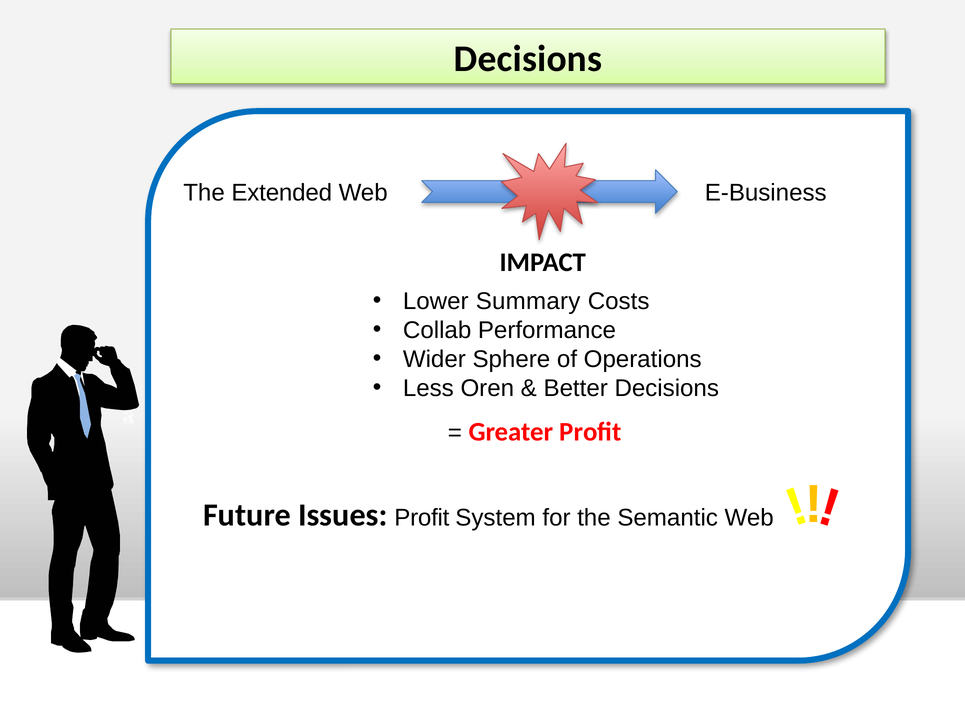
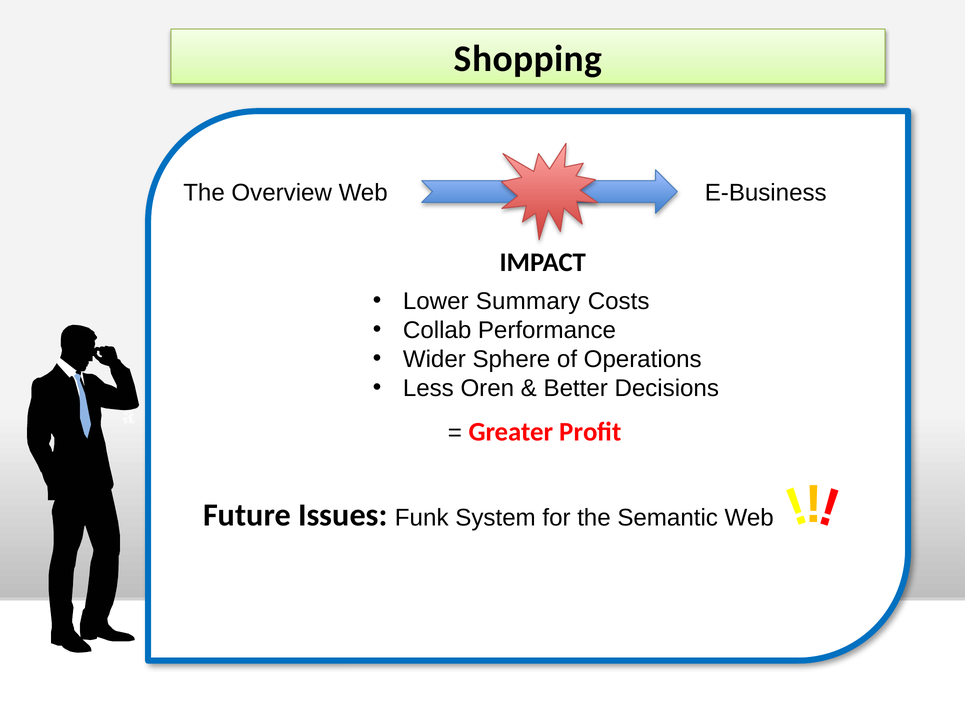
Decisions at (528, 59): Decisions -> Shopping
Extended: Extended -> Overview
Issues Profit: Profit -> Funk
